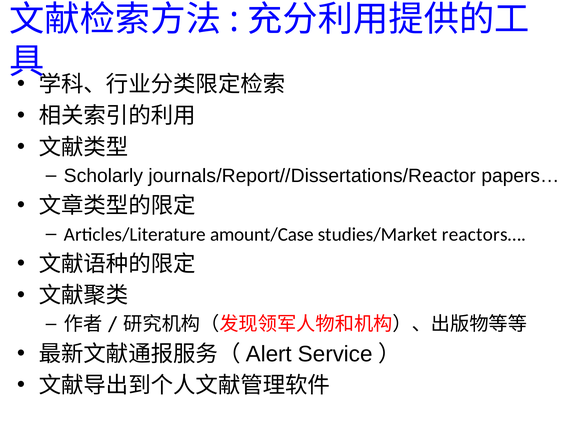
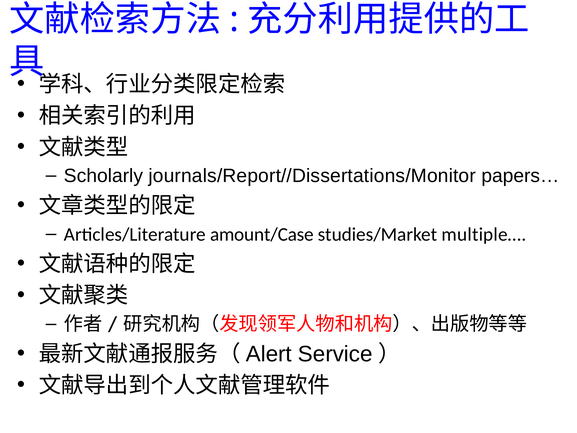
journals/Report//Dissertations/Reactor: journals/Report//Dissertations/Reactor -> journals/Report//Dissertations/Monitor
reactors…: reactors… -> multiple…
